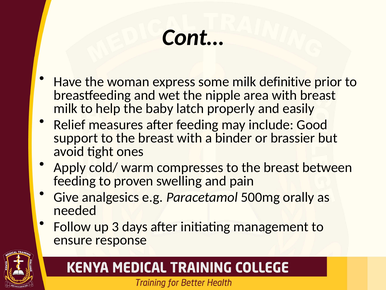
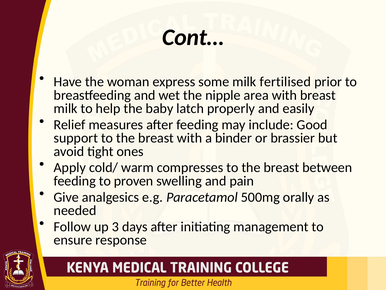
definitive: definitive -> fertilised
